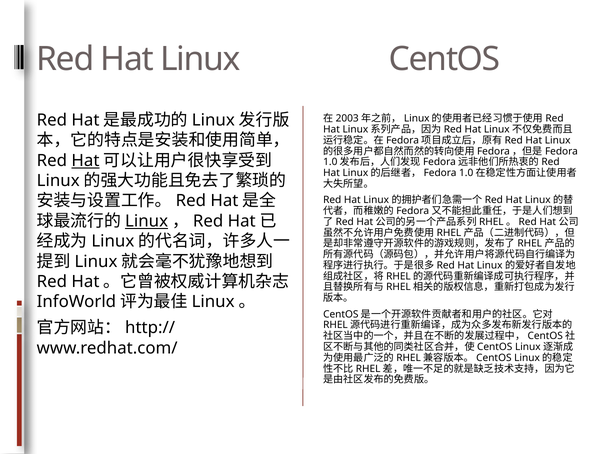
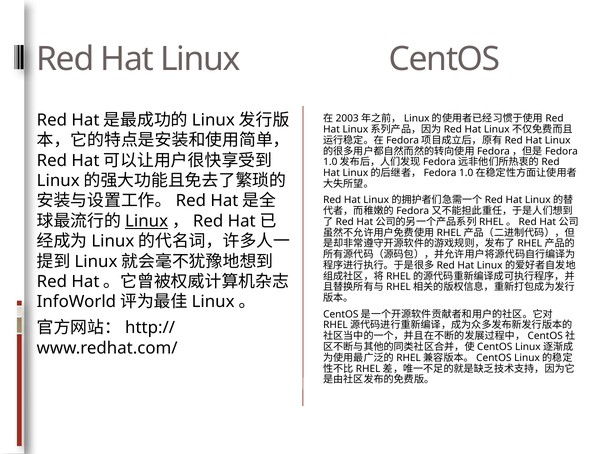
Hat at (85, 161) underline: present -> none
